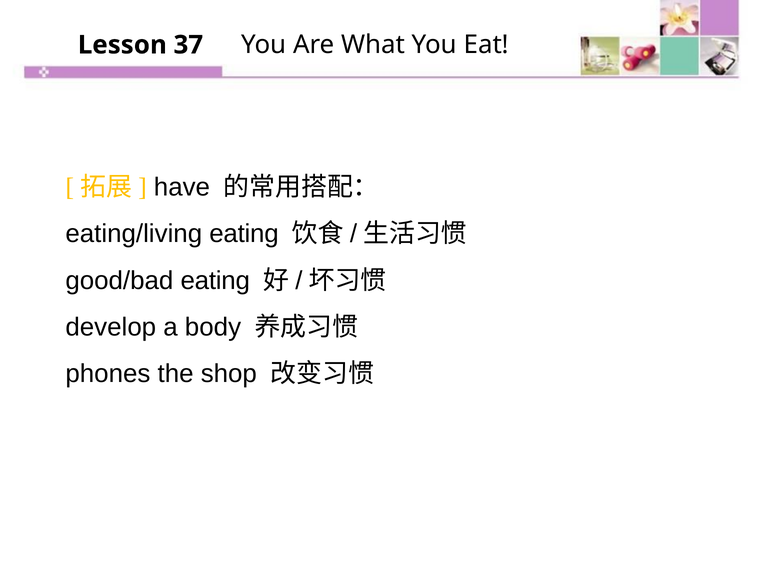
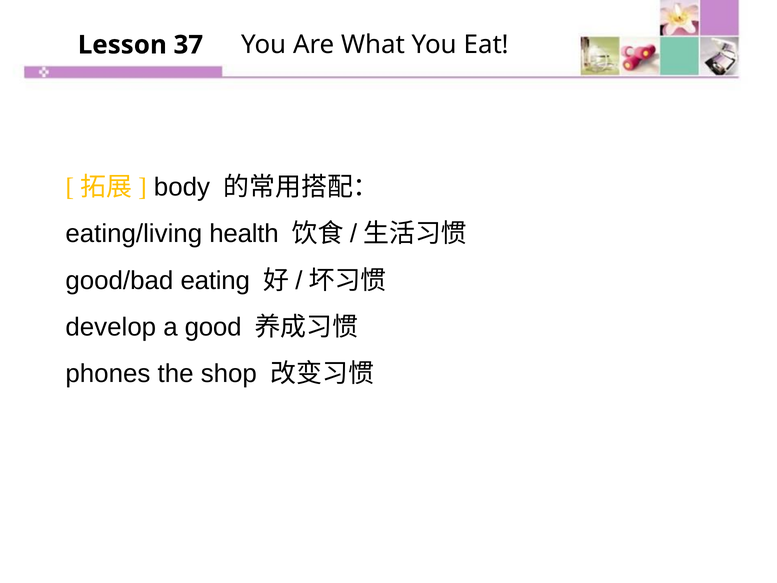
have: have -> body
eating/living eating: eating -> health
body: body -> good
